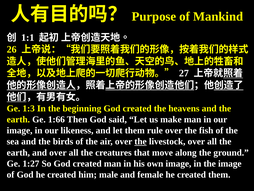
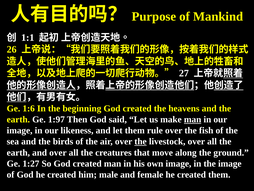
1:3: 1:3 -> 1:6
1:66: 1:66 -> 1:97
man at (193, 119) underline: none -> present
